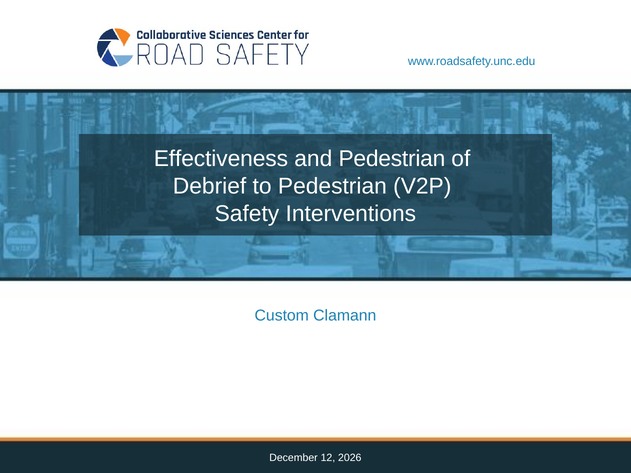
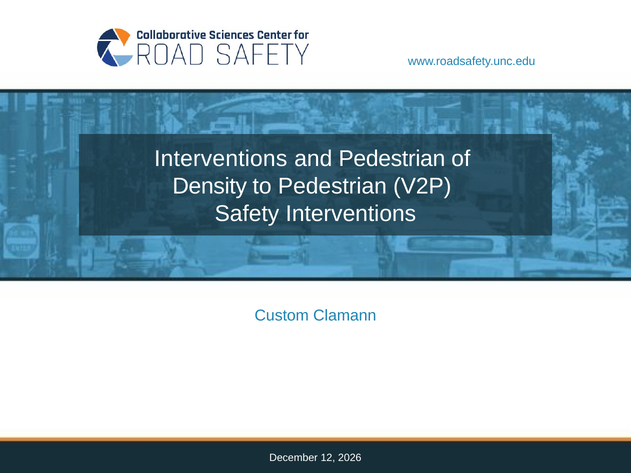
Effectiveness at (221, 159): Effectiveness -> Interventions
Debrief: Debrief -> Density
